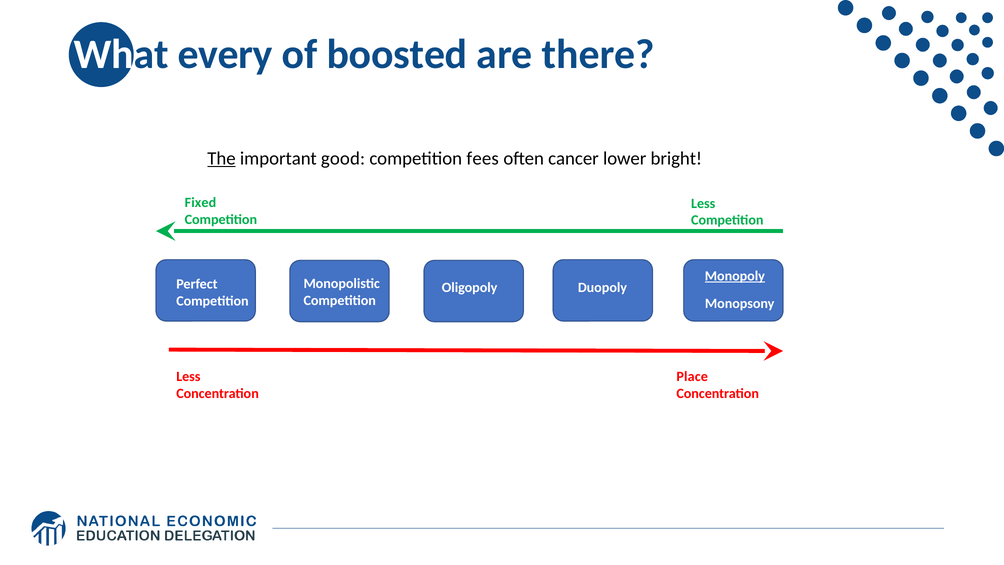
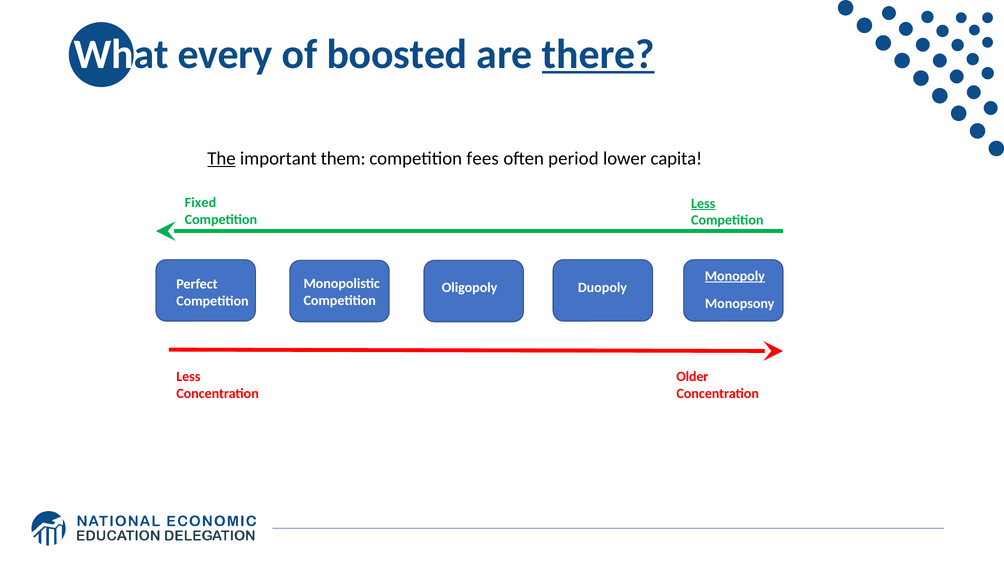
there underline: none -> present
good: good -> them
cancer: cancer -> period
bright: bright -> capita
Less at (703, 203) underline: none -> present
Place: Place -> Older
